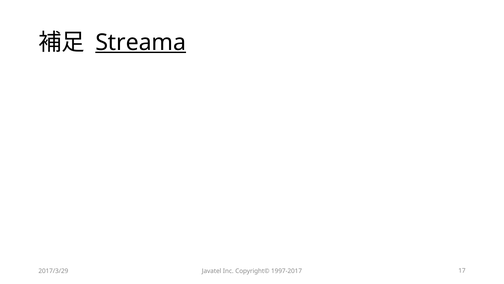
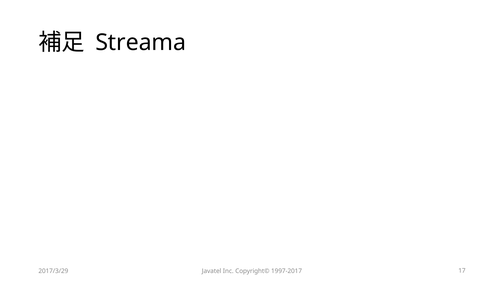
Streama underline: present -> none
